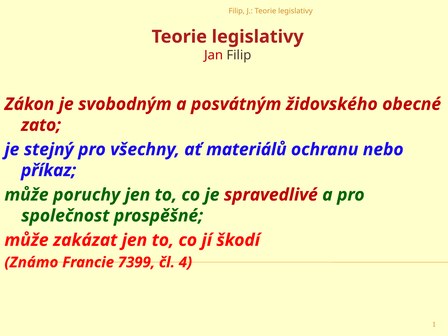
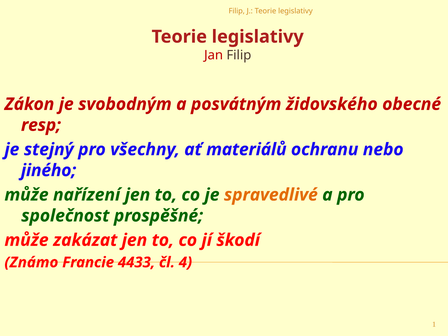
zato: zato -> resp
příkaz: příkaz -> jiného
poruchy: poruchy -> nařízení
spravedlivé colour: red -> orange
7399: 7399 -> 4433
